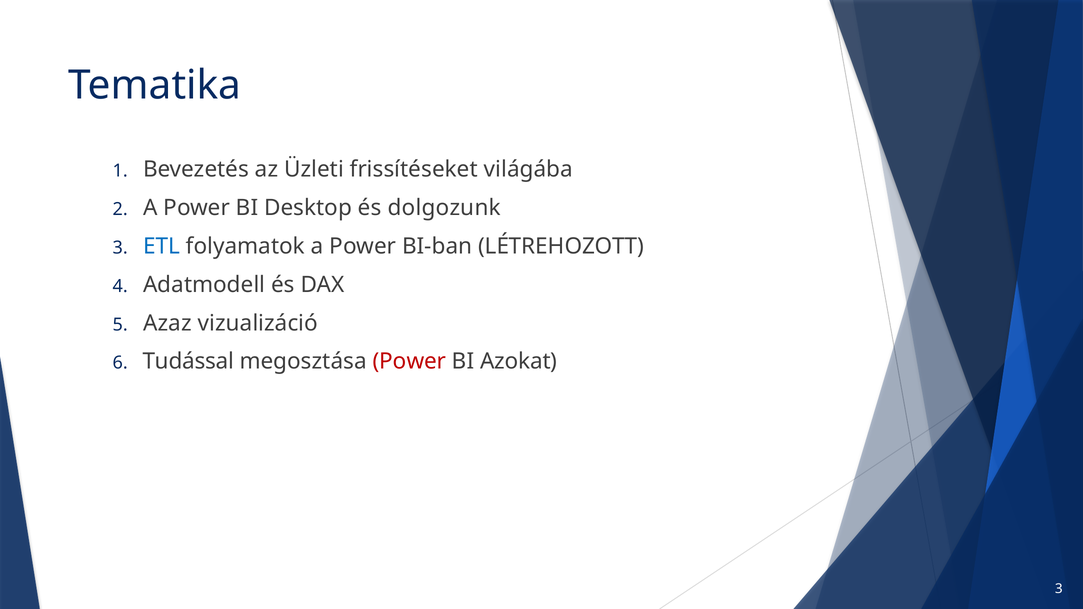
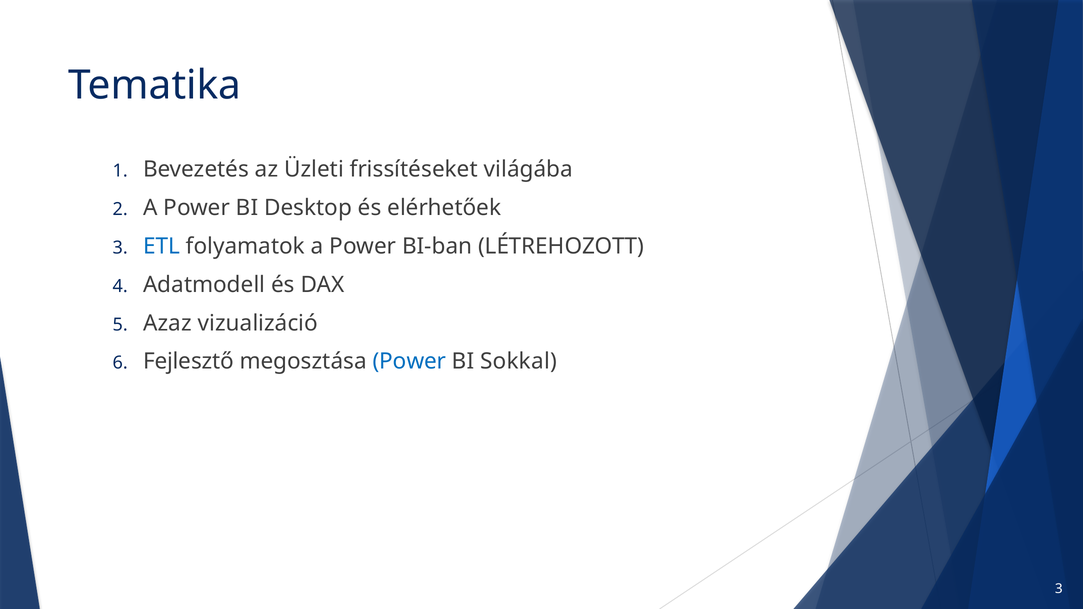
dolgozunk: dolgozunk -> elérhetőek
Tudással: Tudással -> Fejlesztő
Power at (409, 362) colour: red -> blue
Azokat: Azokat -> Sokkal
